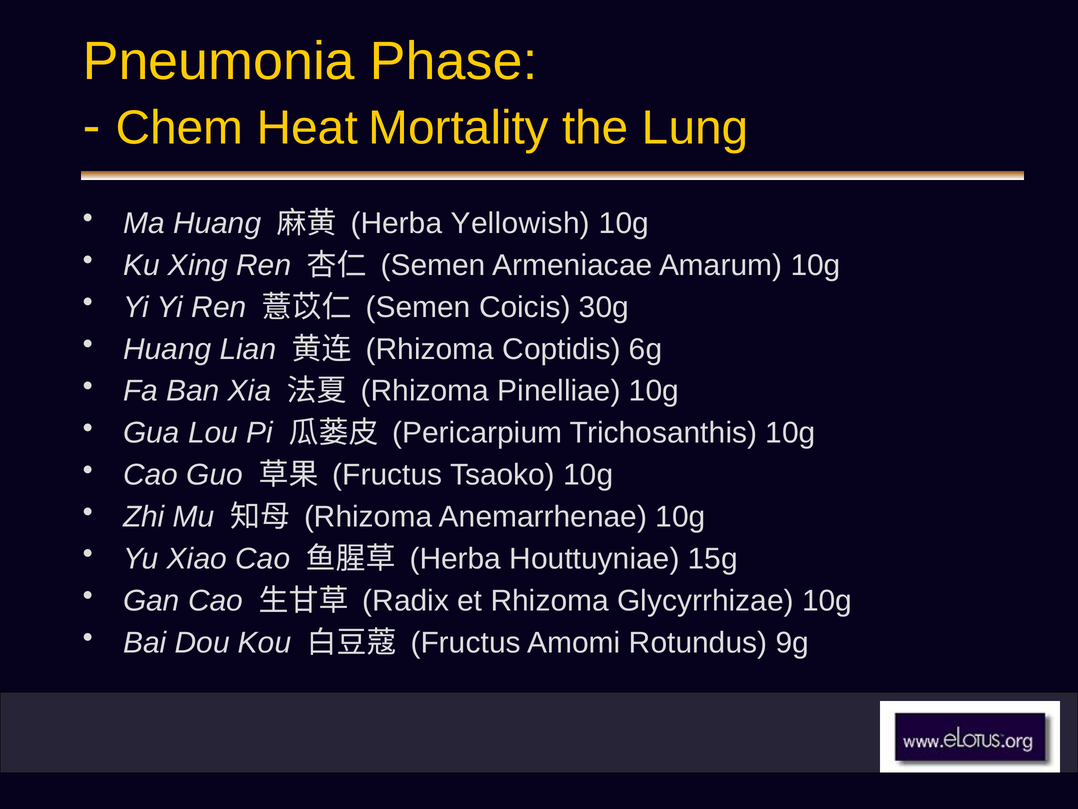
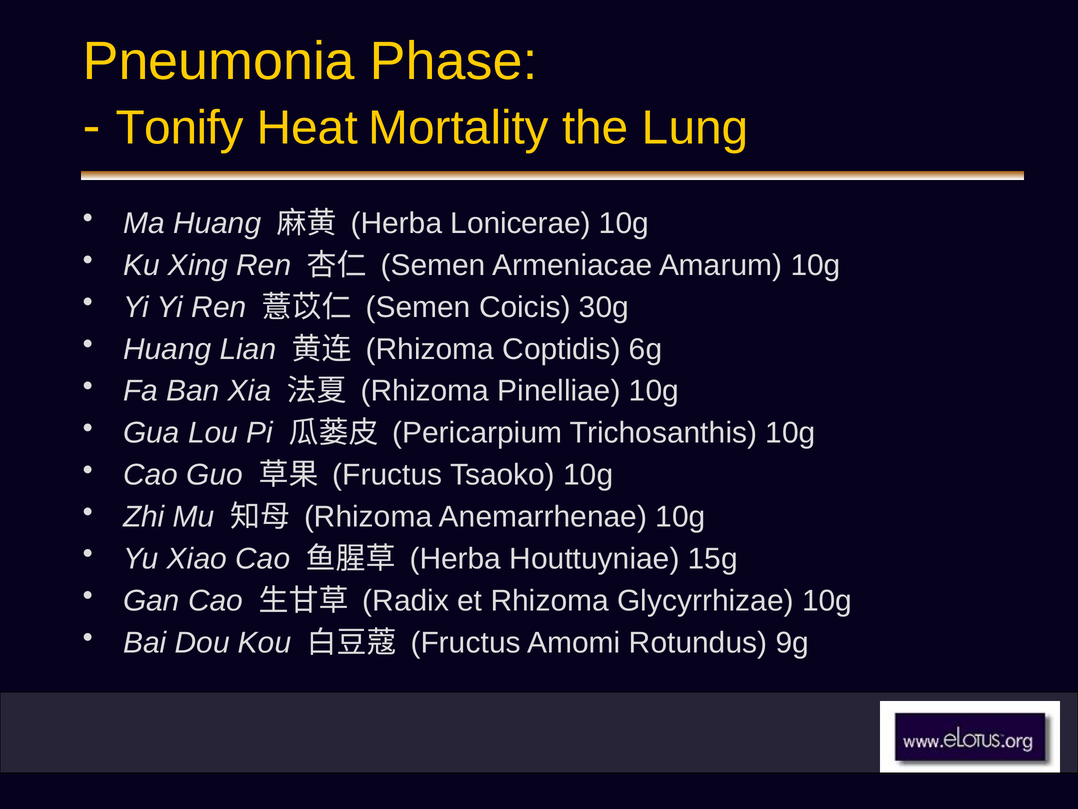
Chem: Chem -> Tonify
Yellowish: Yellowish -> Lonicerae
